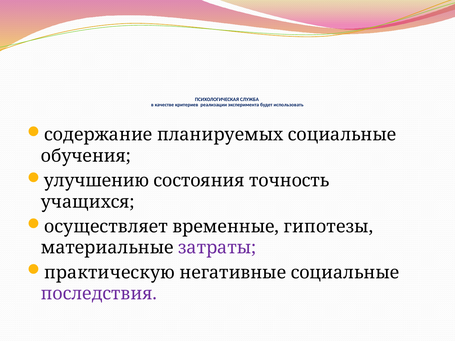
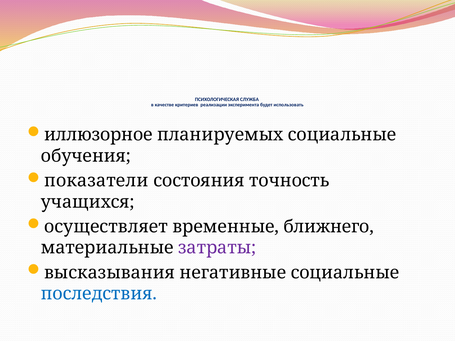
содержание: содержание -> иллюзорное
улучшению: улучшению -> показатели
гипотезы: гипотезы -> ближнего
практическую: практическую -> высказывания
последствия colour: purple -> blue
